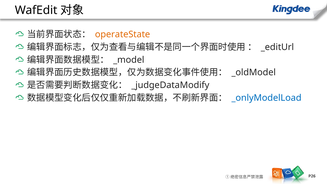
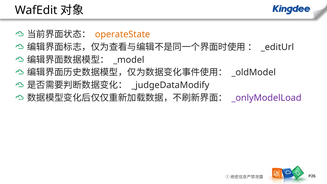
_onlyModelLoad colour: blue -> purple
